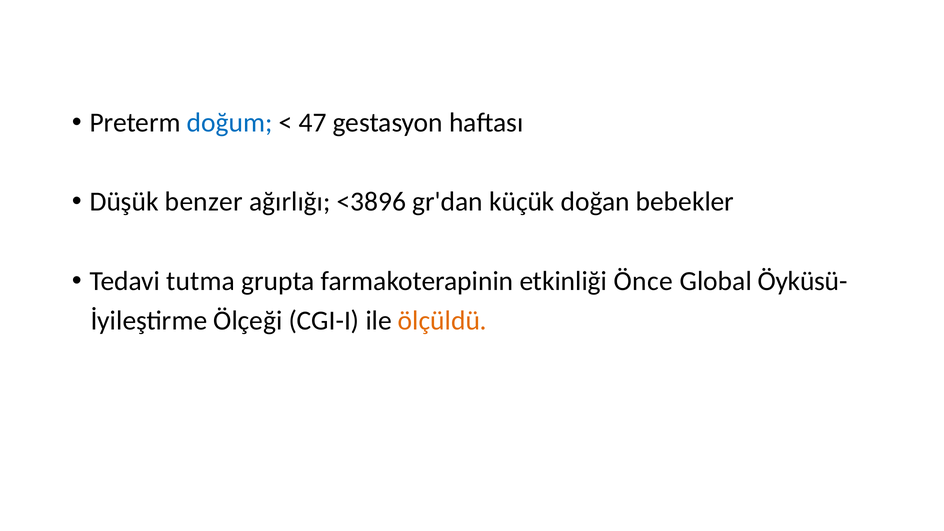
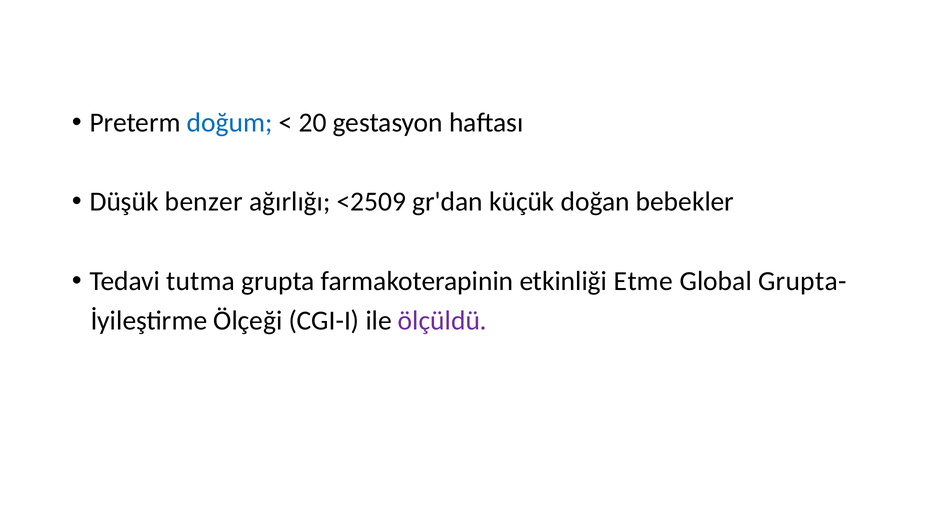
47: 47 -> 20
<3896: <3896 -> <2509
Önce: Önce -> Etme
Öyküsü-: Öyküsü- -> Grupta-
ölçüldü colour: orange -> purple
